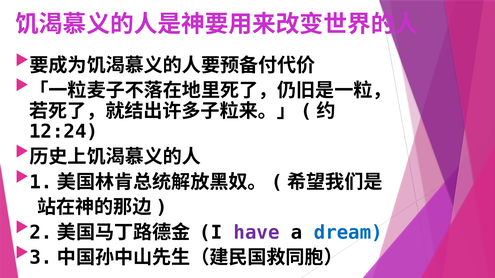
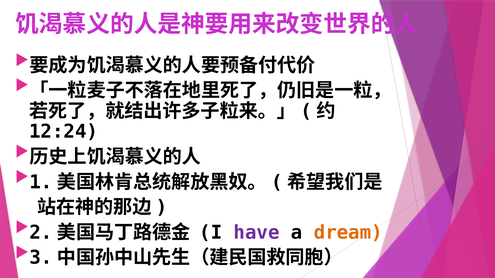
dream colour: blue -> orange
